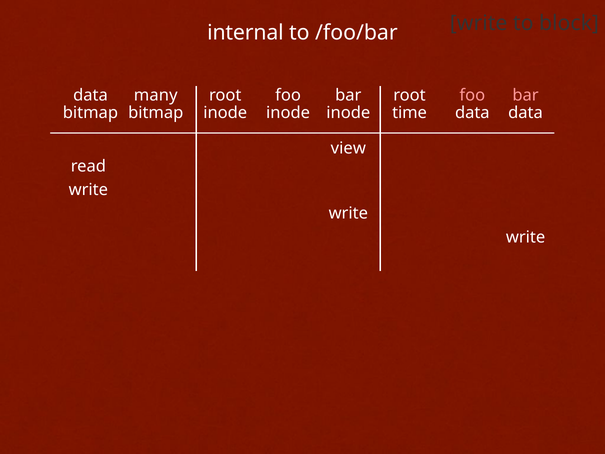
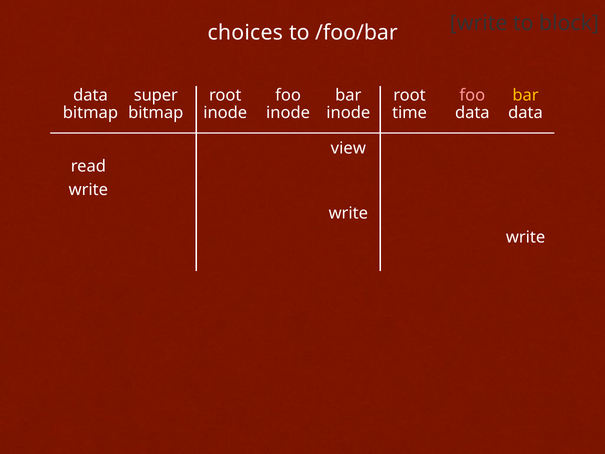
internal: internal -> choices
many: many -> super
bar at (526, 95) colour: pink -> yellow
